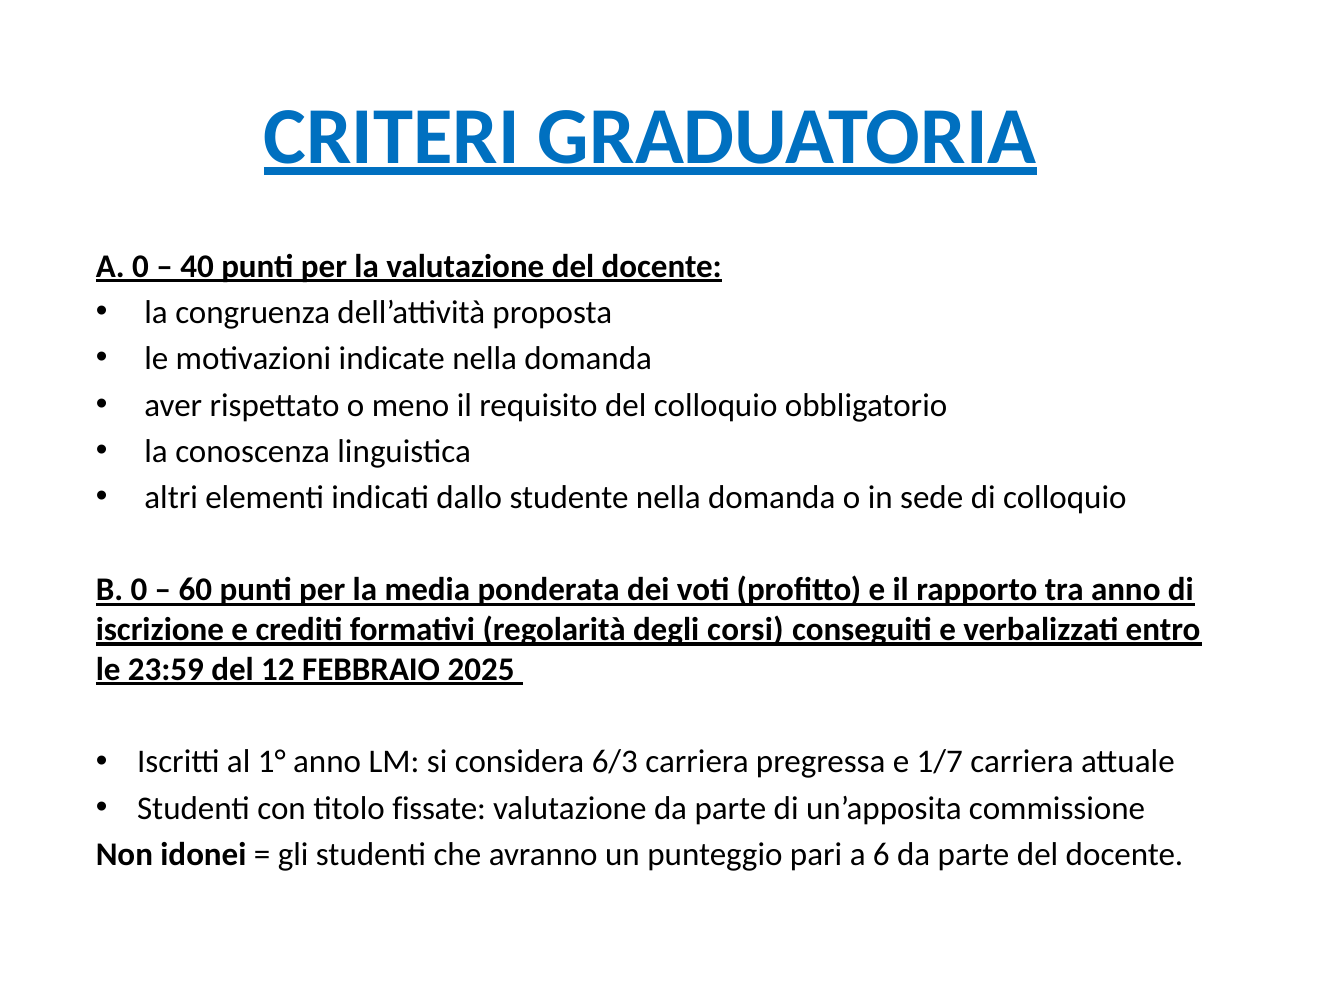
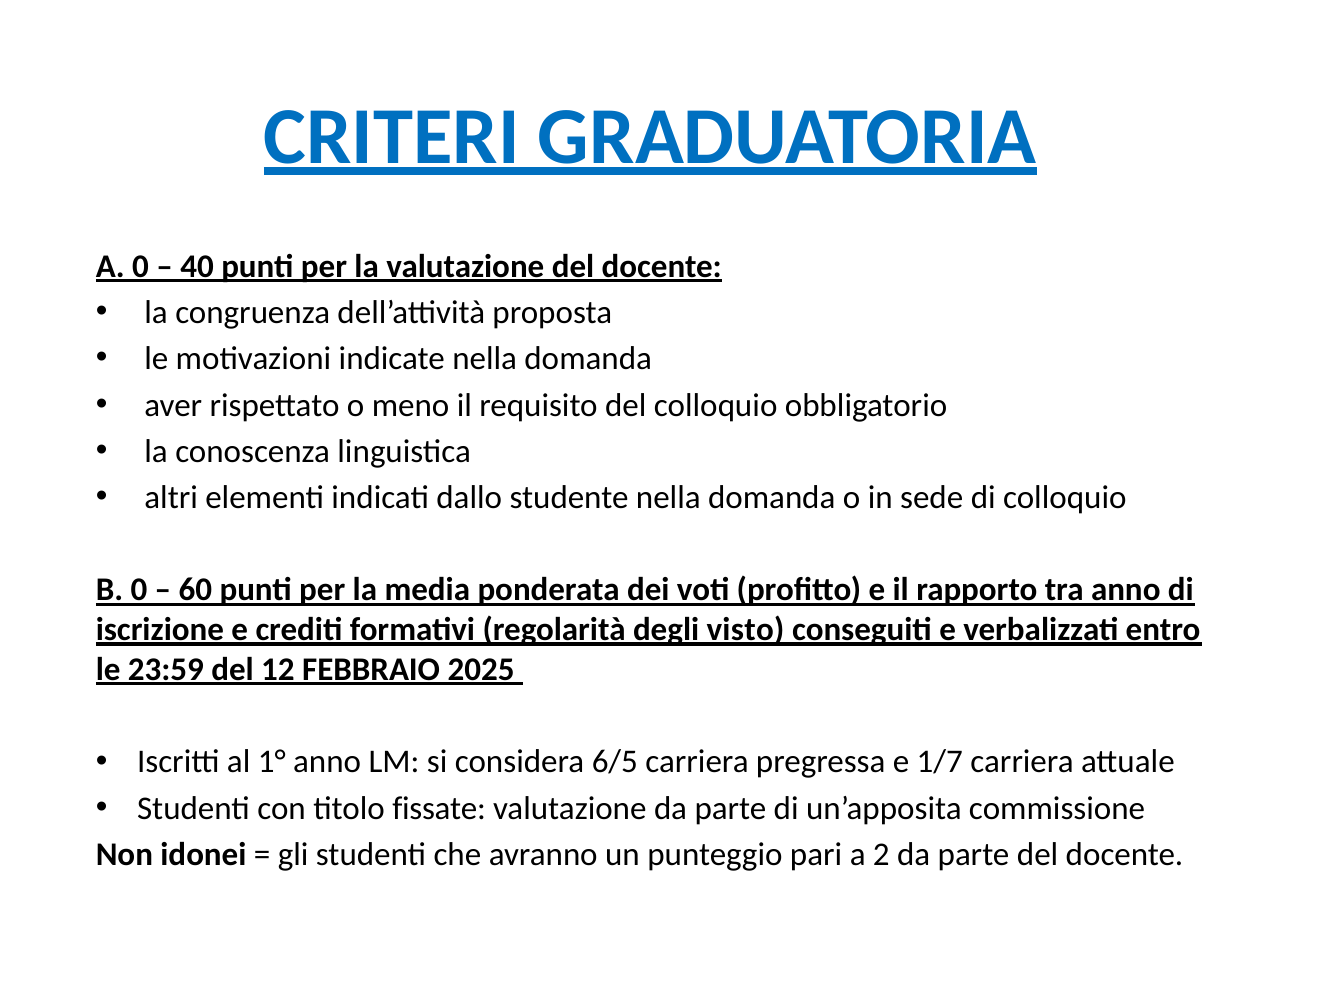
corsi: corsi -> visto
6/3: 6/3 -> 6/5
6: 6 -> 2
